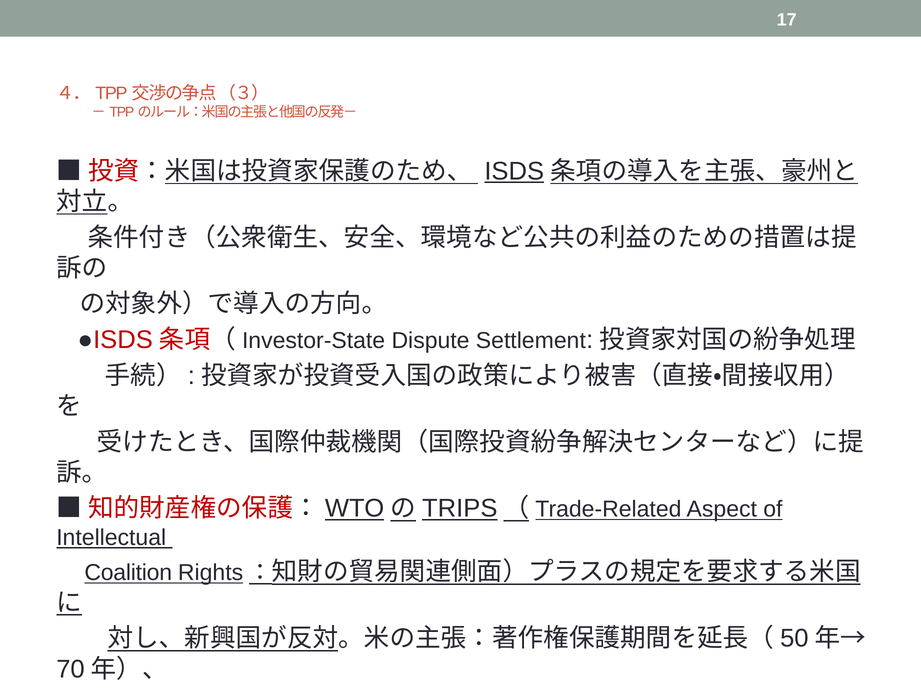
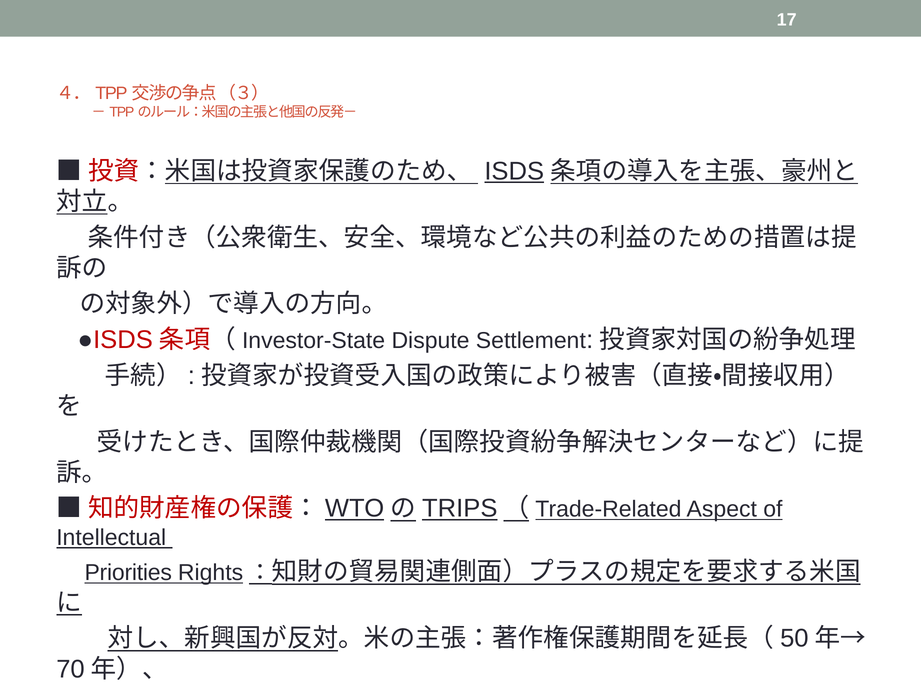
Coalition: Coalition -> Priorities
